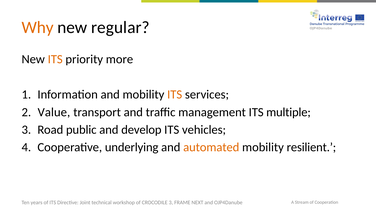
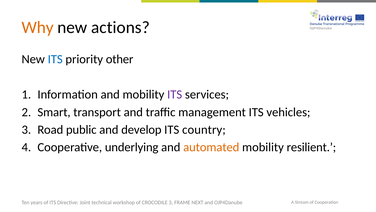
regular: regular -> actions
ITS at (55, 59) colour: orange -> blue
more: more -> other
ITS at (175, 94) colour: orange -> purple
Value: Value -> Smart
multiple: multiple -> vehicles
vehicles: vehicles -> country
